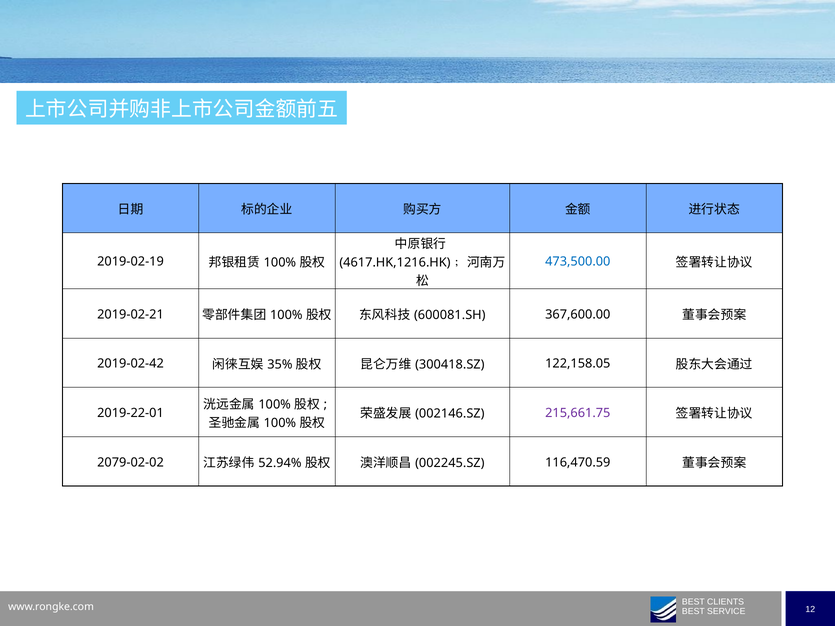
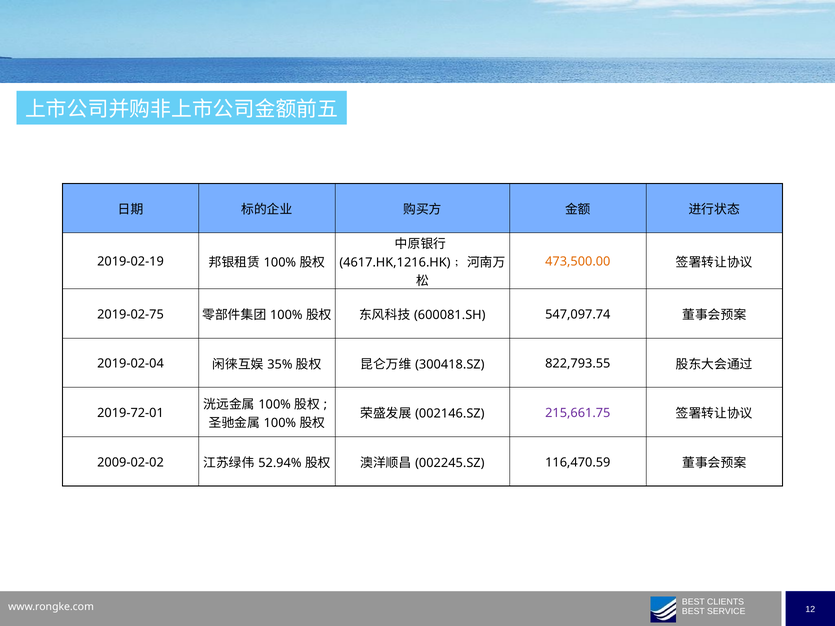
473,500.00 colour: blue -> orange
2019-02-21: 2019-02-21 -> 2019-02-75
367,600.00: 367,600.00 -> 547,097.74
2019-02-42: 2019-02-42 -> 2019-02-04
122,158.05: 122,158.05 -> 822,793.55
2019-22-01: 2019-22-01 -> 2019-72-01
2079-02-02: 2079-02-02 -> 2009-02-02
